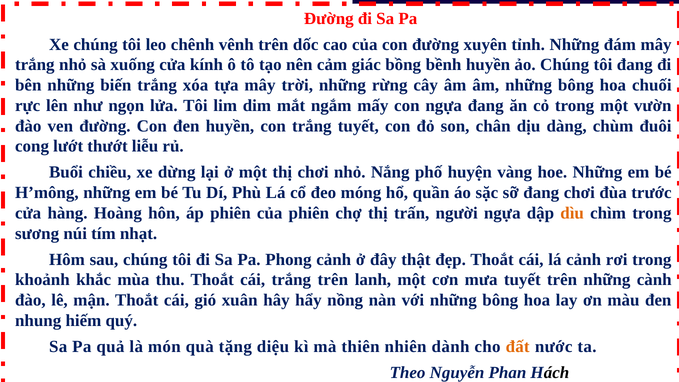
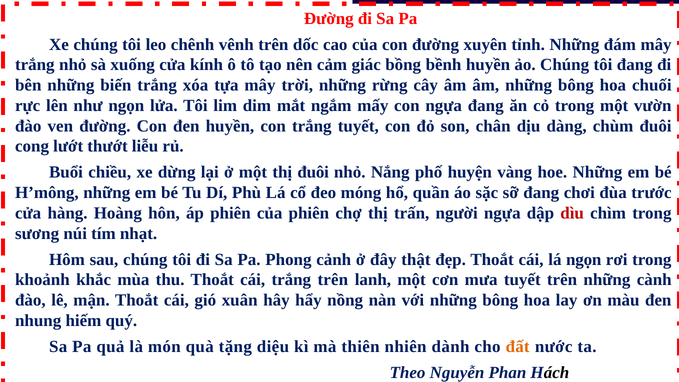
thị chơi: chơi -> đuôi
dìu colour: orange -> red
lá cảnh: cảnh -> ngọn
